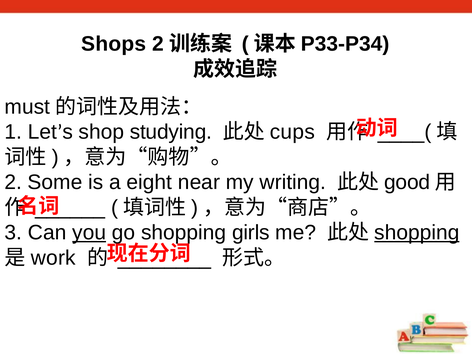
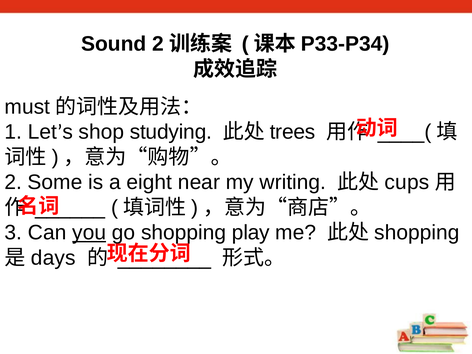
Shops: Shops -> Sound
cups: cups -> trees
good: good -> cups
girls: girls -> play
shopping at (417, 233) underline: present -> none
work: work -> days
